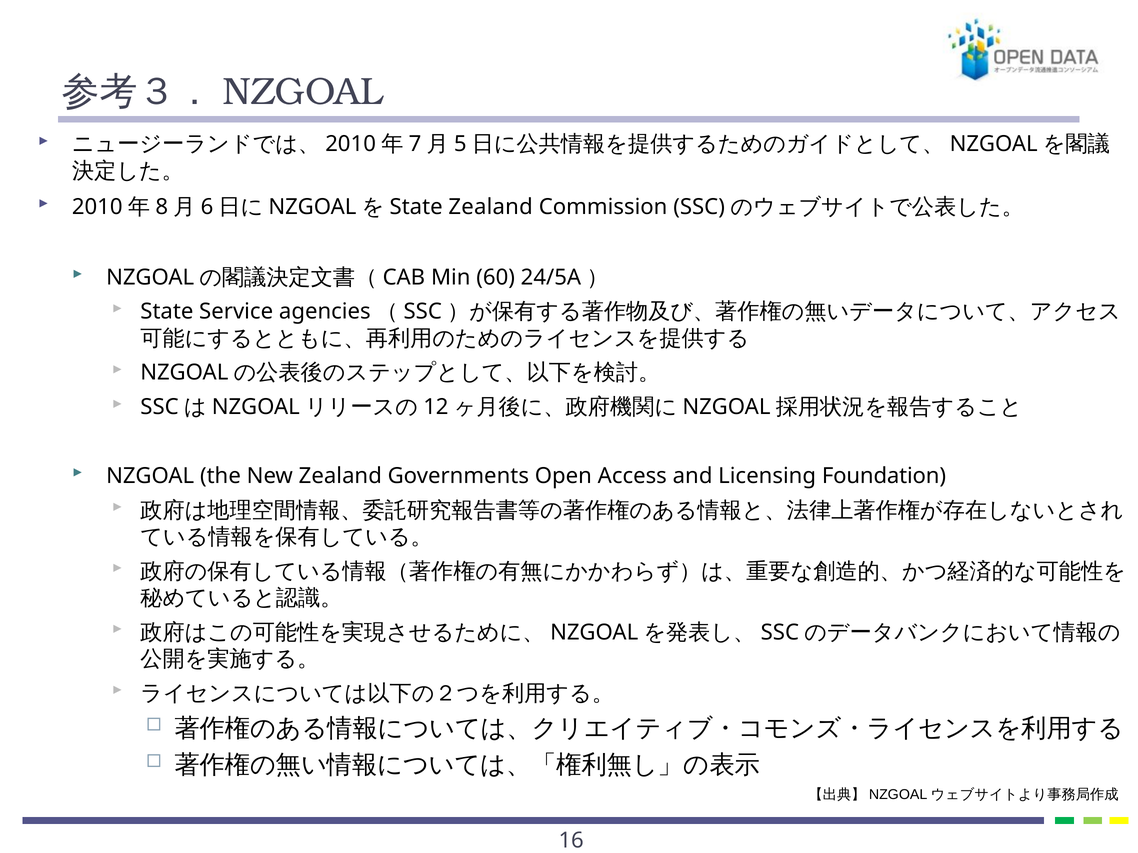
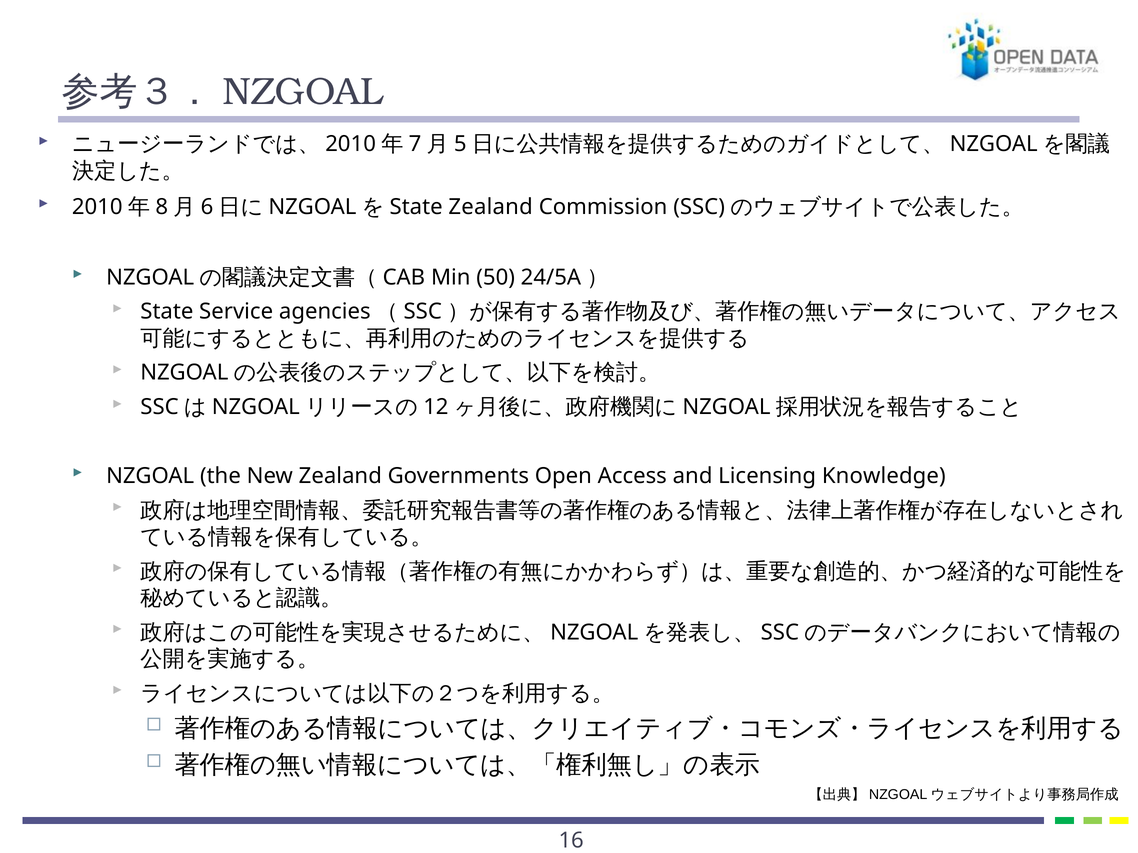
60: 60 -> 50
Foundation: Foundation -> Knowledge
